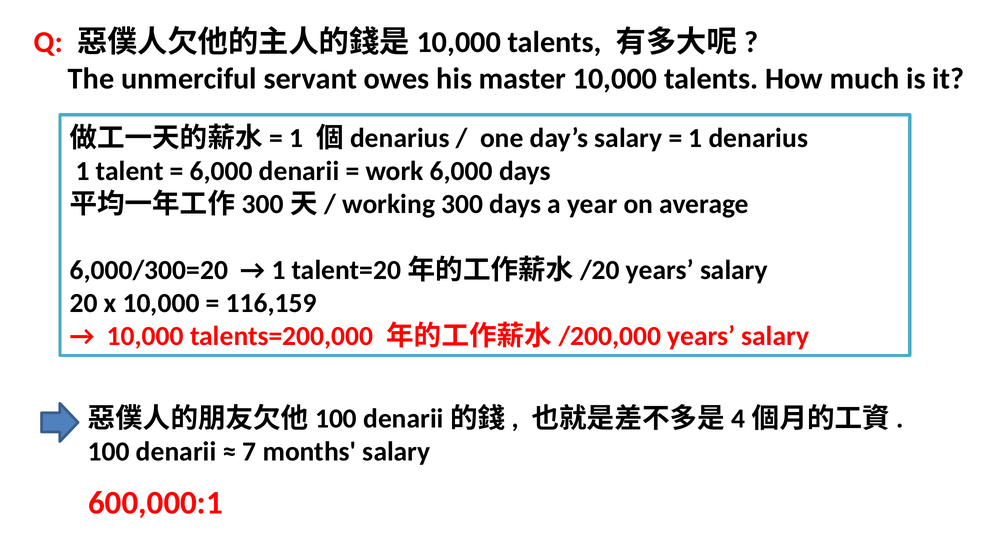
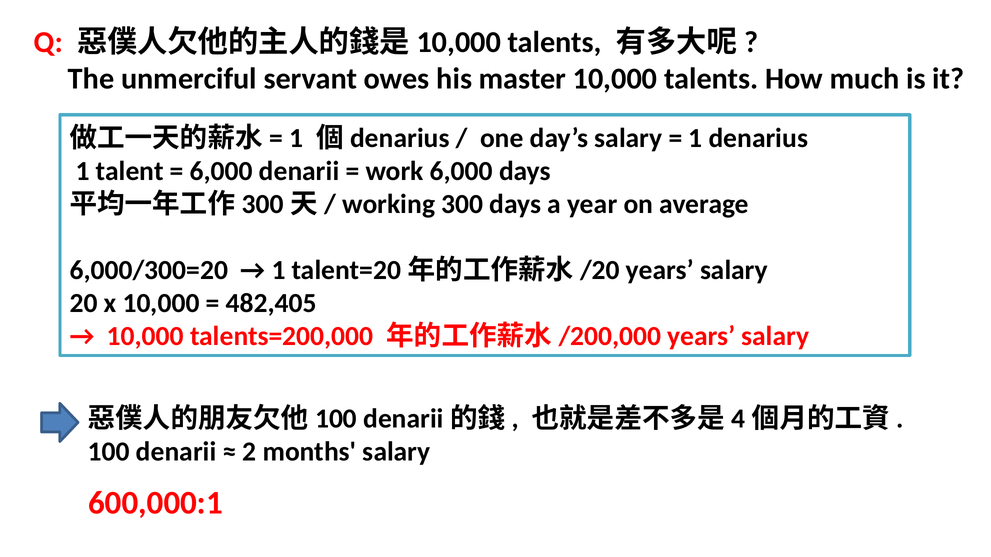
116,159: 116,159 -> 482,405
7: 7 -> 2
